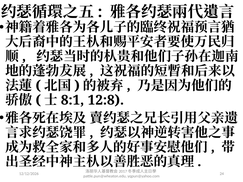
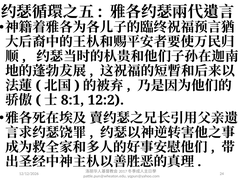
12:8: 12:8 -> 12:2
